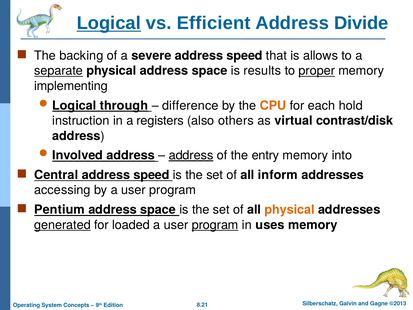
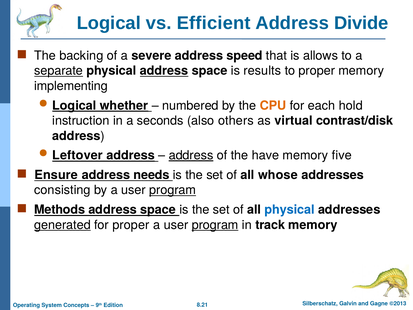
Logical at (109, 23) underline: present -> none
address at (164, 71) underline: none -> present
proper at (317, 71) underline: present -> none
through: through -> whether
difference: difference -> numbered
registers: registers -> seconds
Involved: Involved -> Leftover
entry: entry -> have
into: into -> five
Central: Central -> Ensure
speed at (152, 175): speed -> needs
inform: inform -> whose
accessing: accessing -> consisting
program at (173, 190) underline: none -> present
Pentium: Pentium -> Methods
physical at (290, 210) colour: orange -> blue
for loaded: loaded -> proper
uses: uses -> track
